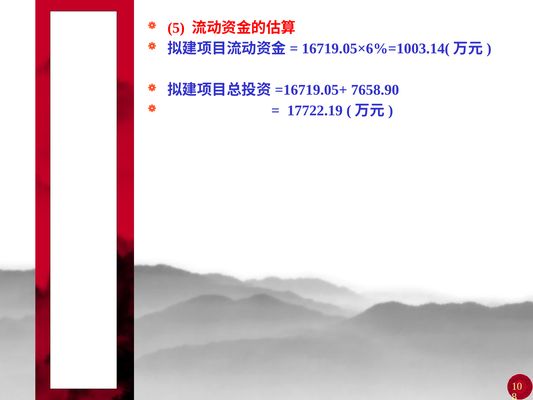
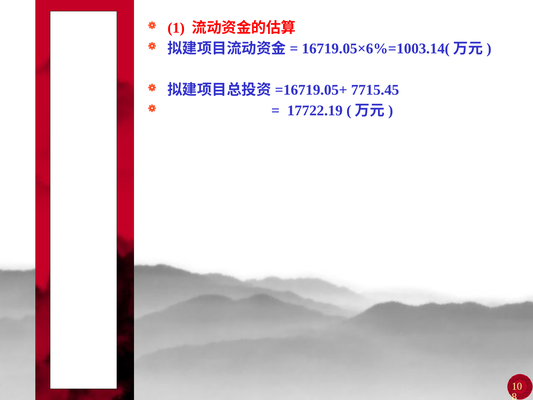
5: 5 -> 1
7658.90: 7658.90 -> 7715.45
